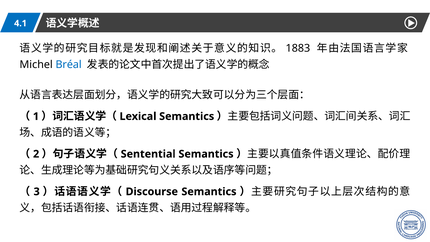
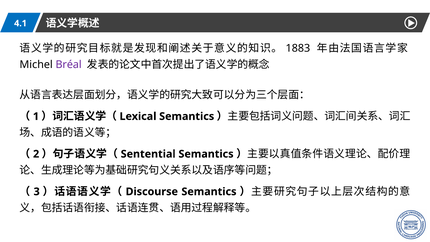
Bréal colour: blue -> purple
